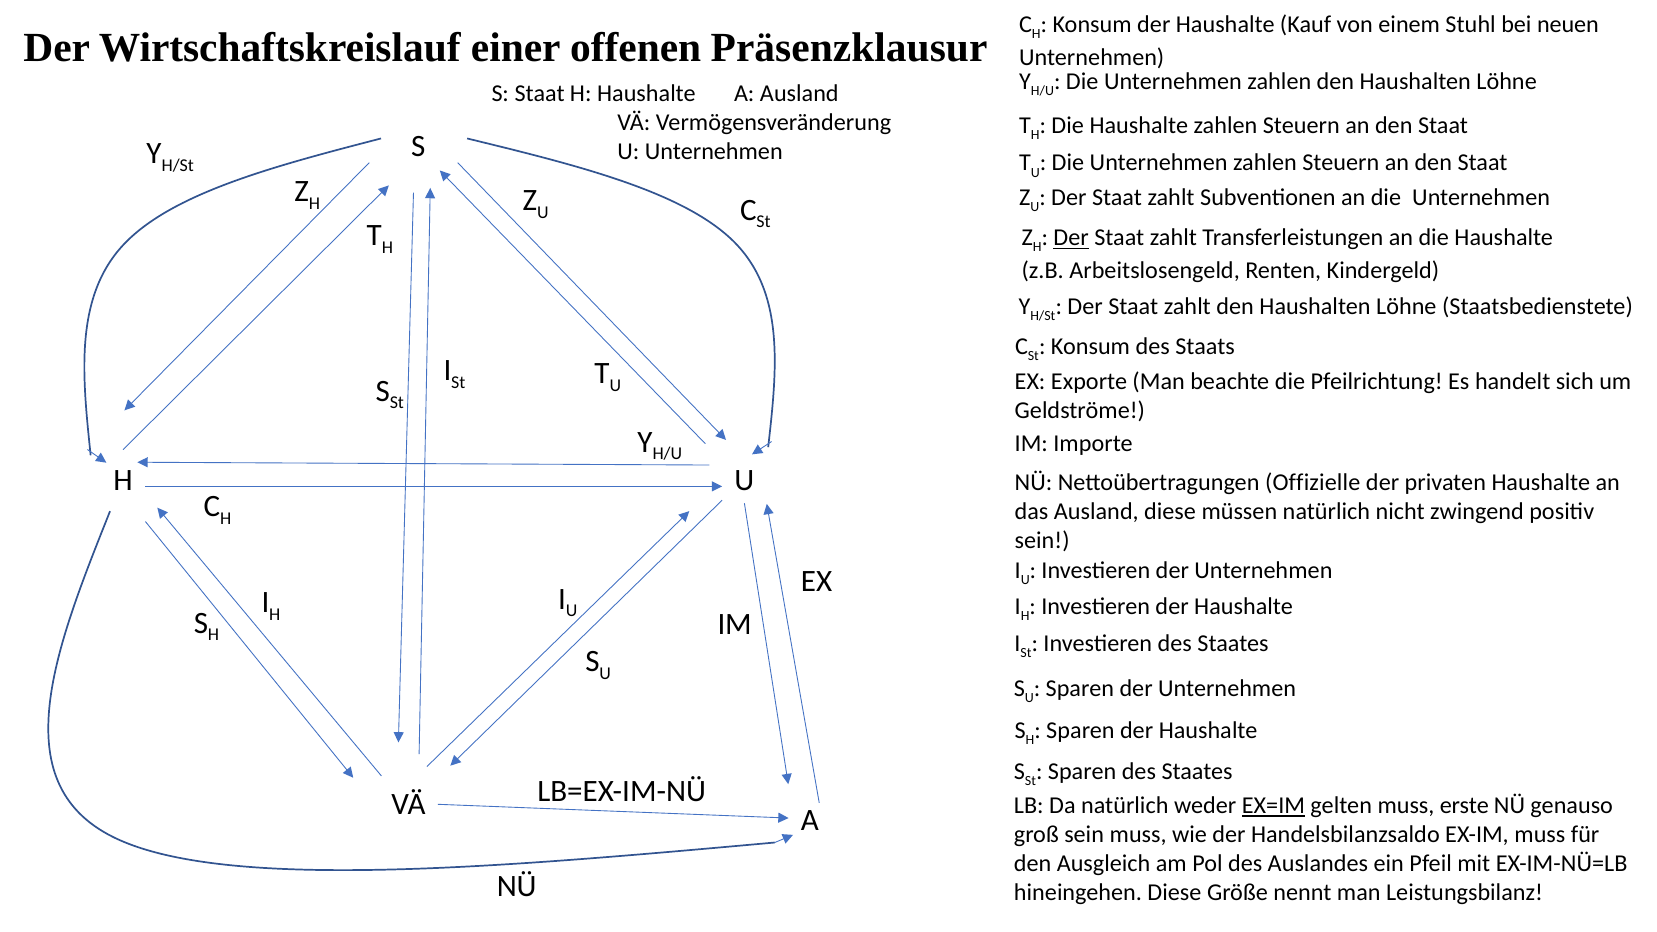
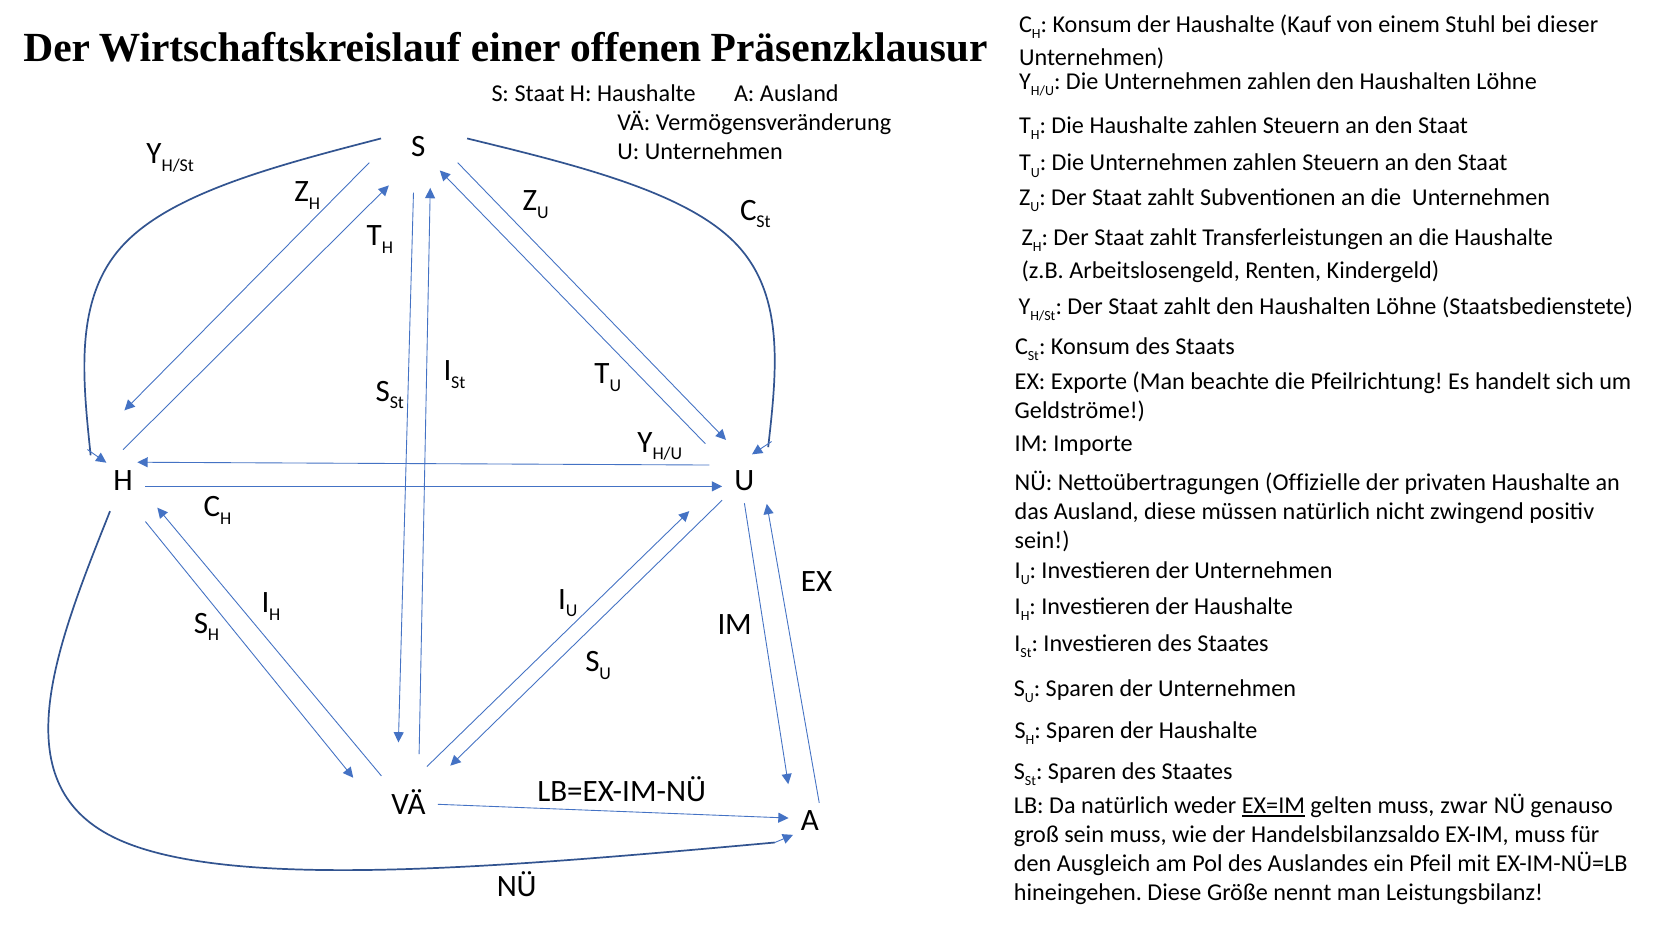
neuen: neuen -> dieser
Der at (1071, 238) underline: present -> none
erste: erste -> zwar
